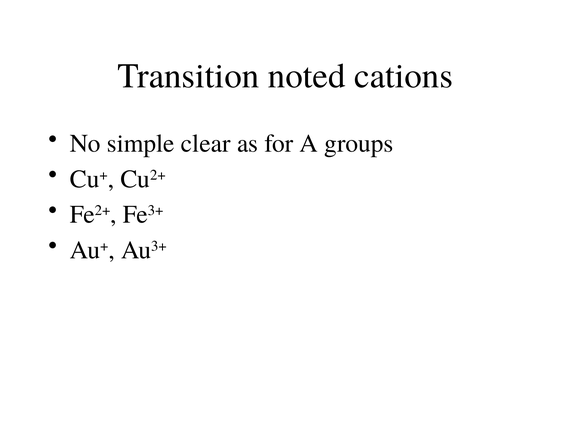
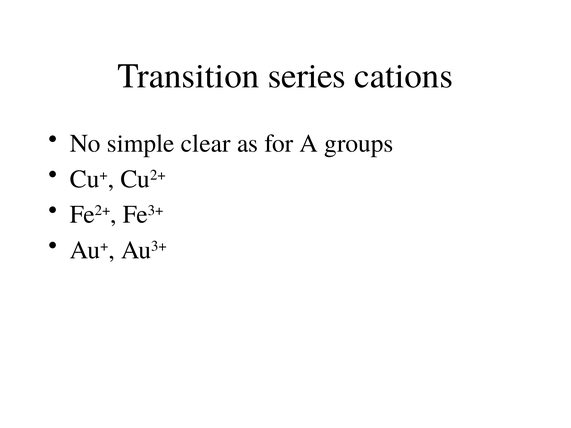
noted: noted -> series
